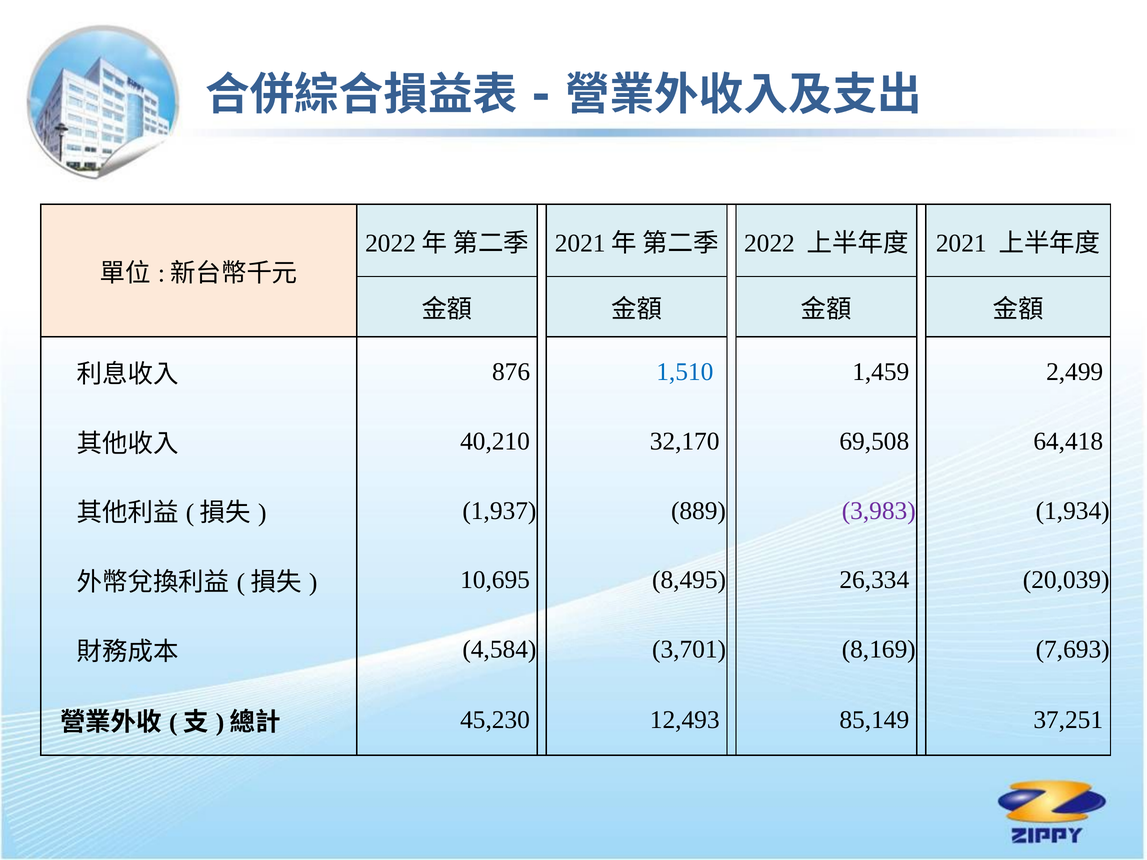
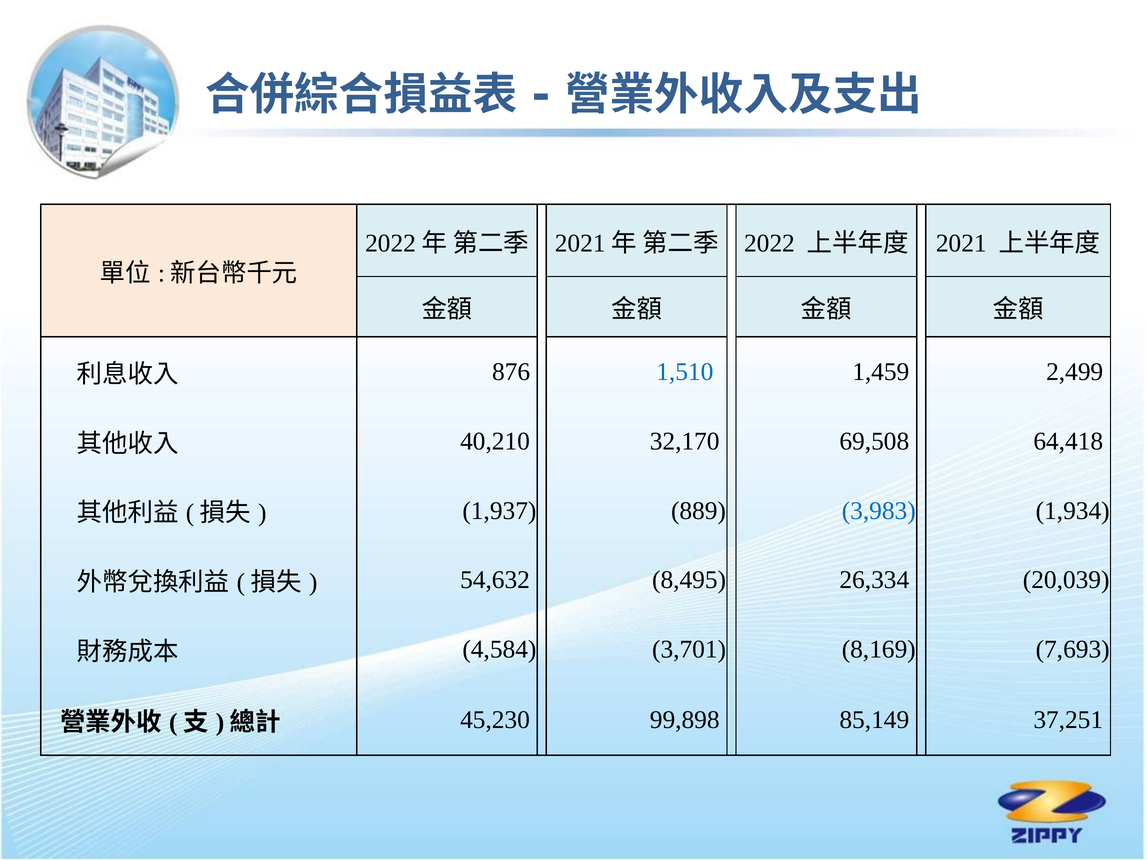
3,983 colour: purple -> blue
10,695: 10,695 -> 54,632
12,493: 12,493 -> 99,898
